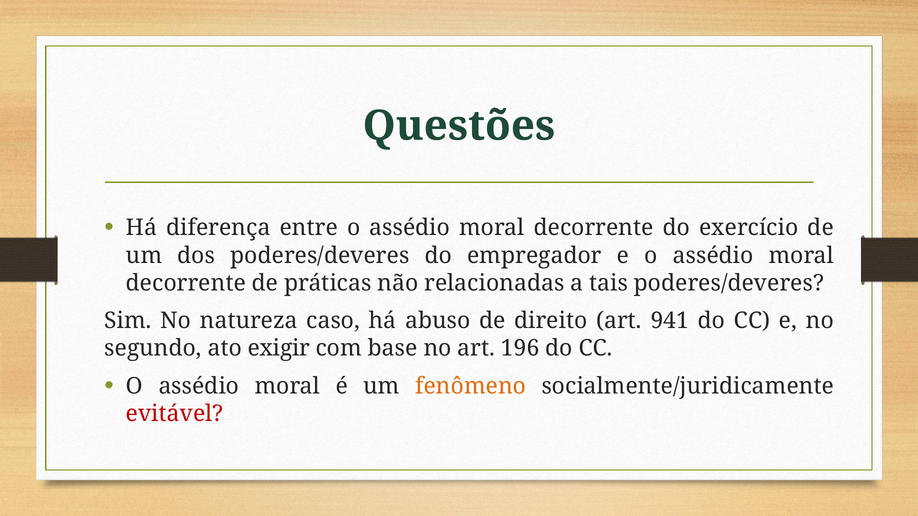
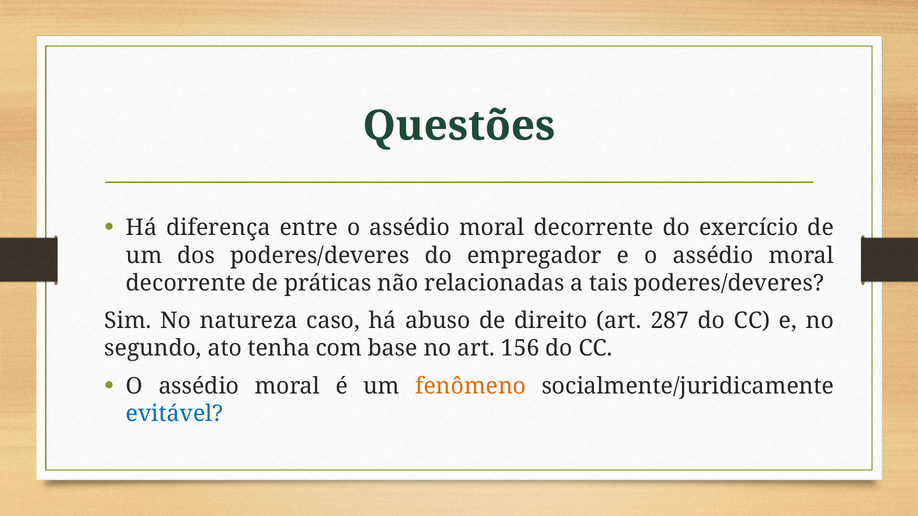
941: 941 -> 287
exigir: exigir -> tenha
196: 196 -> 156
evitável colour: red -> blue
